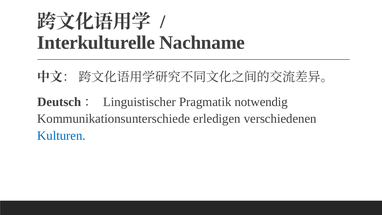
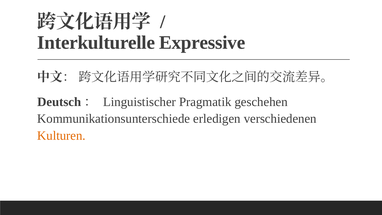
Nachname: Nachname -> Expressive
notwendig: notwendig -> geschehen
Kulturen colour: blue -> orange
